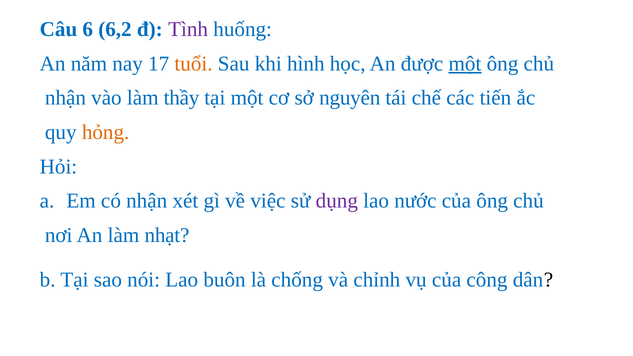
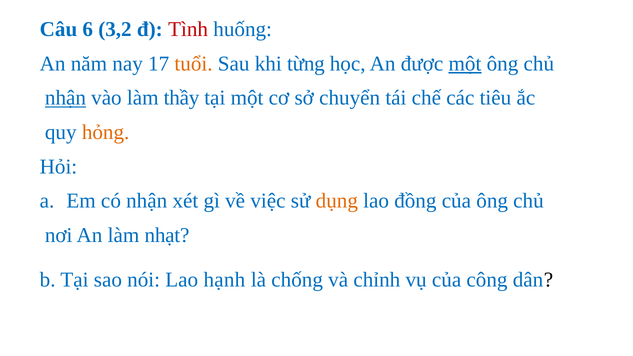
6,2: 6,2 -> 3,2
Tình colour: purple -> red
hình: hình -> từng
nhận at (65, 98) underline: none -> present
nguyên: nguyên -> chuyển
tiến: tiến -> tiêu
dụng colour: purple -> orange
nước: nước -> đồng
buôn: buôn -> hạnh
